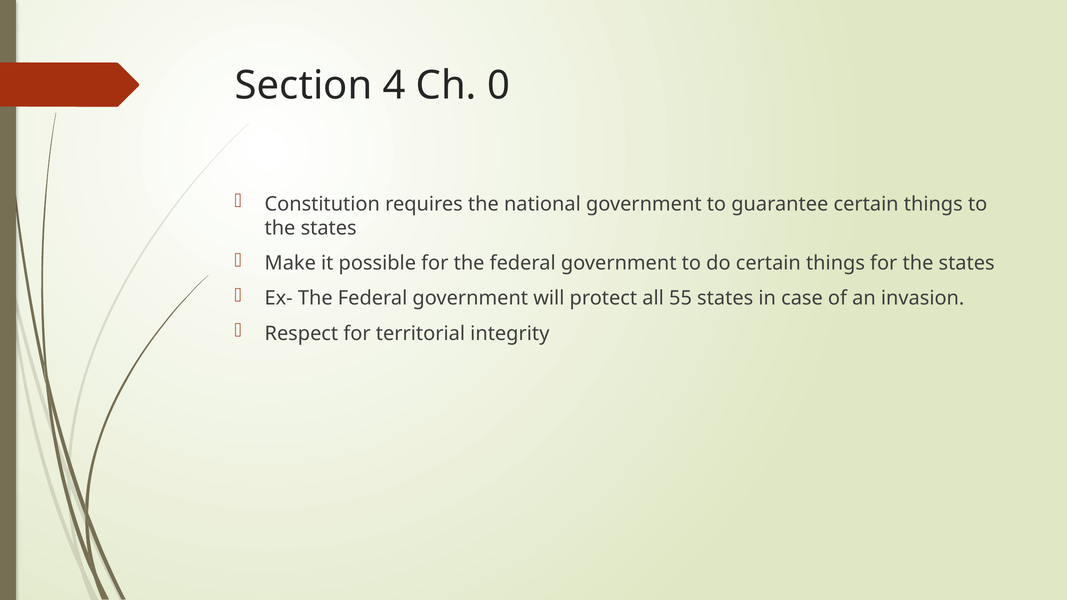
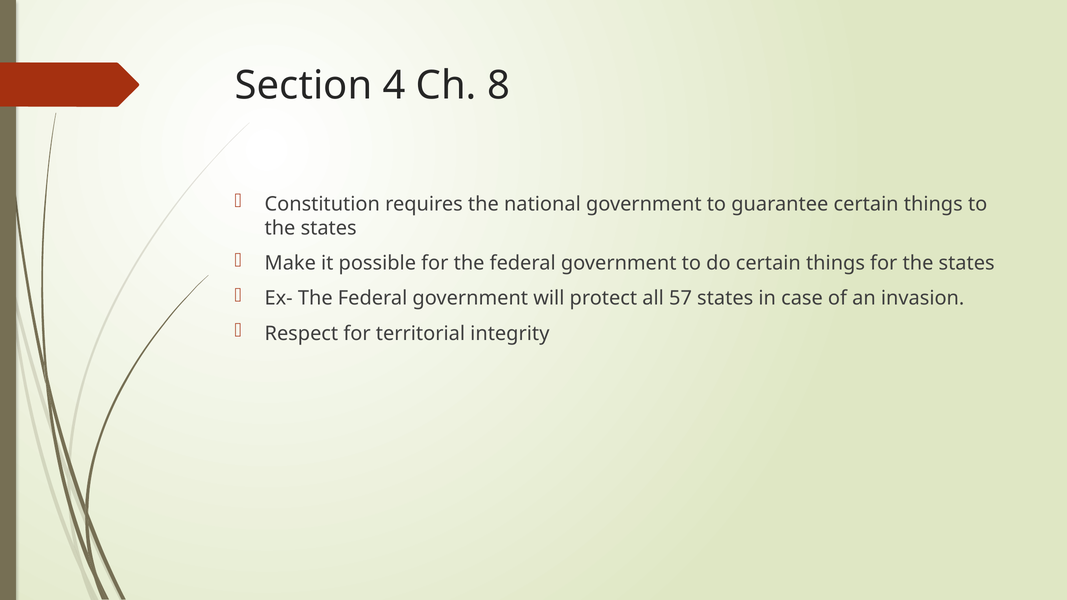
0: 0 -> 8
55: 55 -> 57
